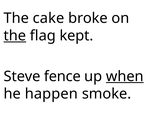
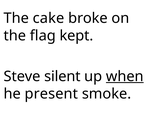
the at (15, 36) underline: present -> none
fence: fence -> silent
happen: happen -> present
